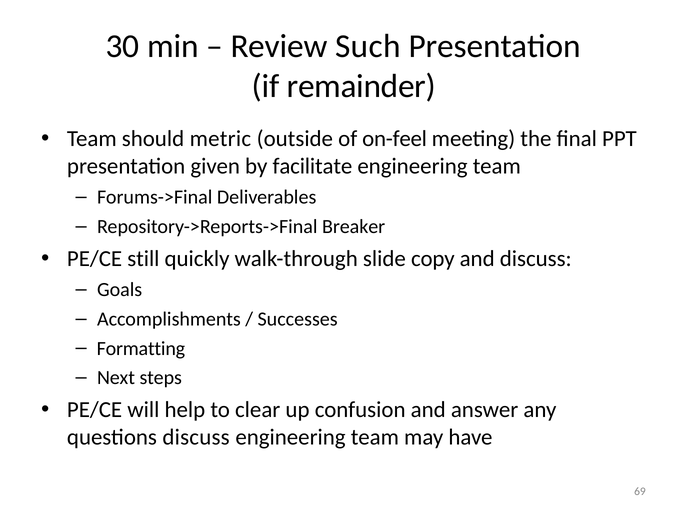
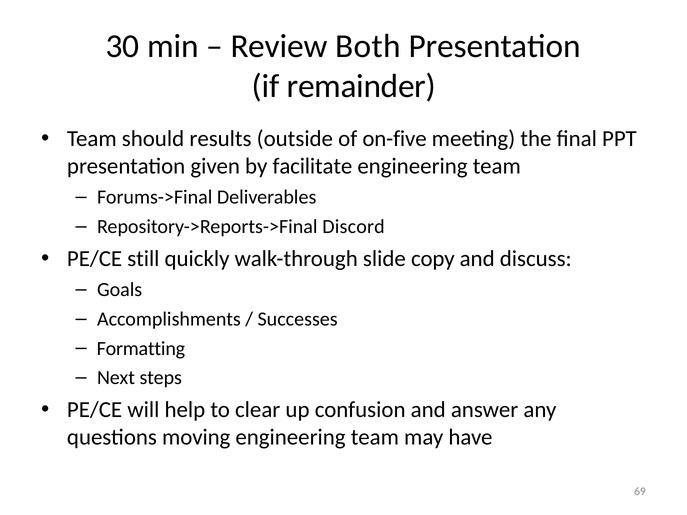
Such: Such -> Both
metric: metric -> results
on-feel: on-feel -> on-five
Breaker: Breaker -> Discord
questions discuss: discuss -> moving
